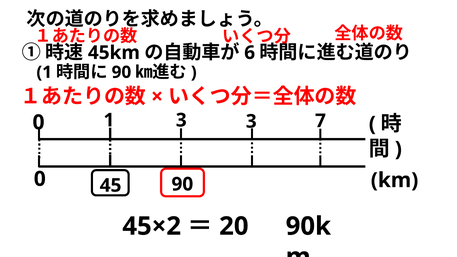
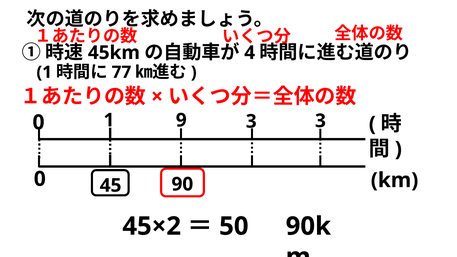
6: 6 -> 4
90 at (121, 72): 90 -> 77
1 3: 3 -> 9
3 7: 7 -> 3
20: 20 -> 50
